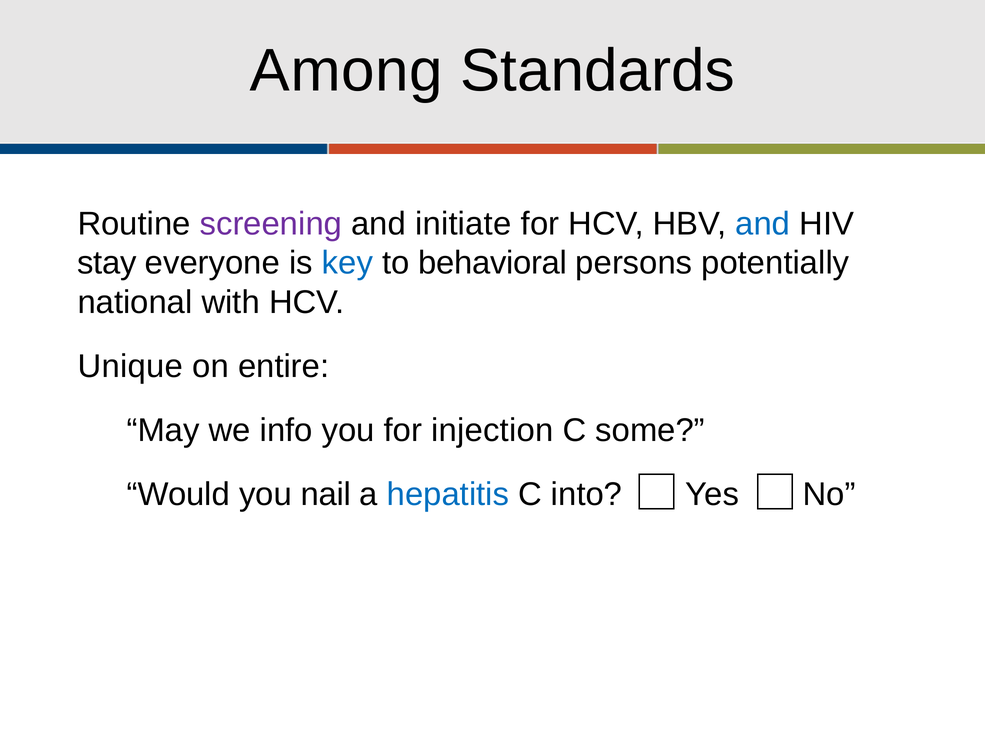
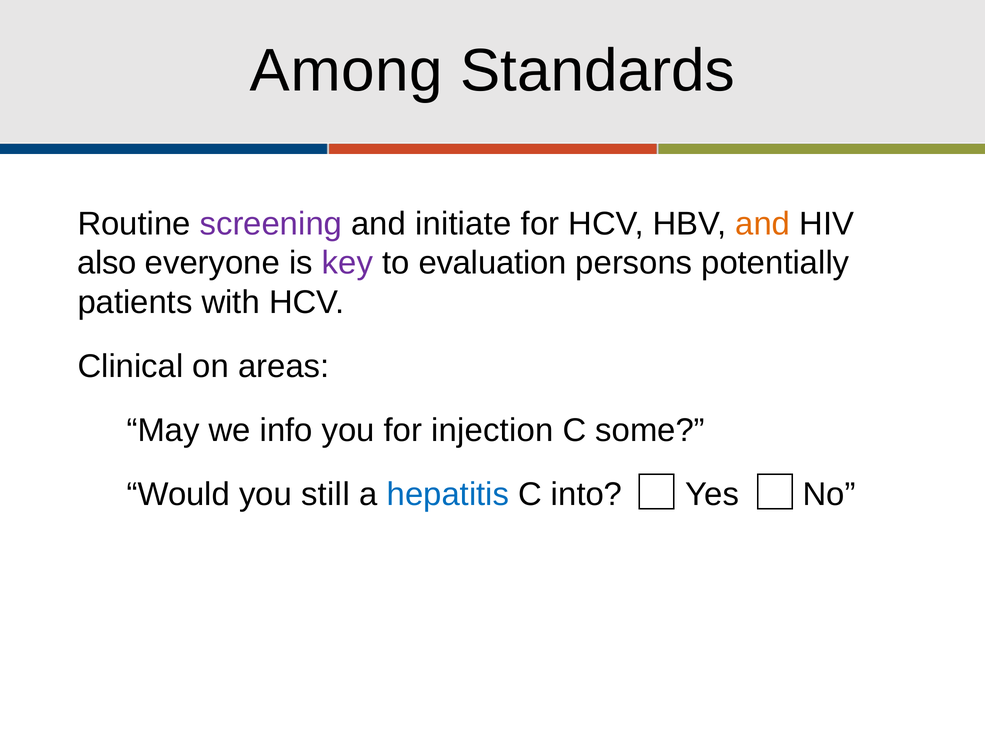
and at (763, 224) colour: blue -> orange
stay: stay -> also
key colour: blue -> purple
behavioral: behavioral -> evaluation
national: national -> patients
Unique: Unique -> Clinical
entire: entire -> areas
nail: nail -> still
